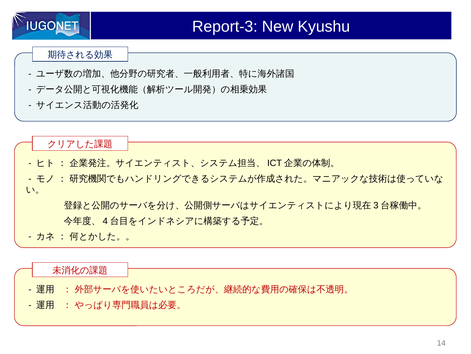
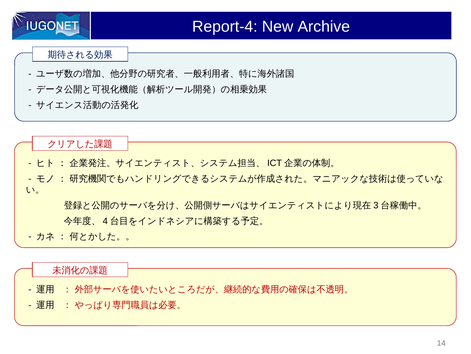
Report-3: Report-3 -> Report-4
Kyushu: Kyushu -> Archive
